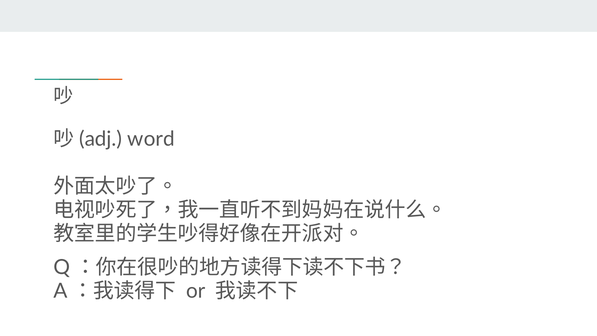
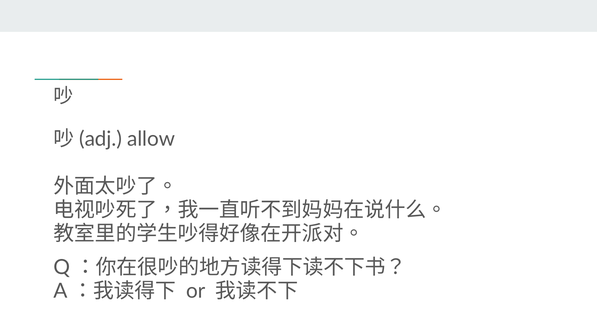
word: word -> allow
